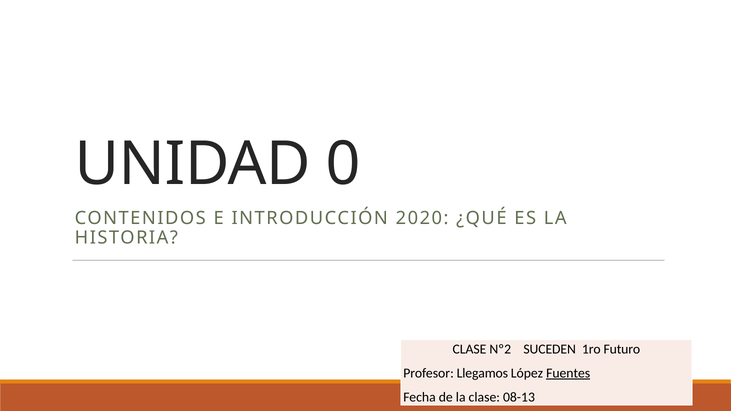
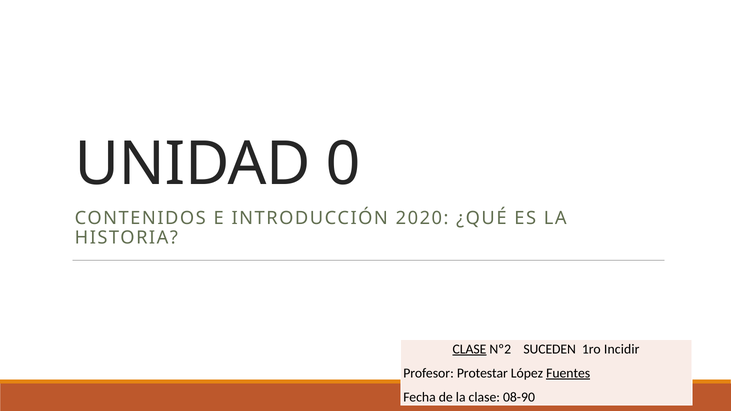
CLASE at (469, 349) underline: none -> present
Futuro: Futuro -> Incidir
Llegamos: Llegamos -> Protestar
08-13: 08-13 -> 08-90
